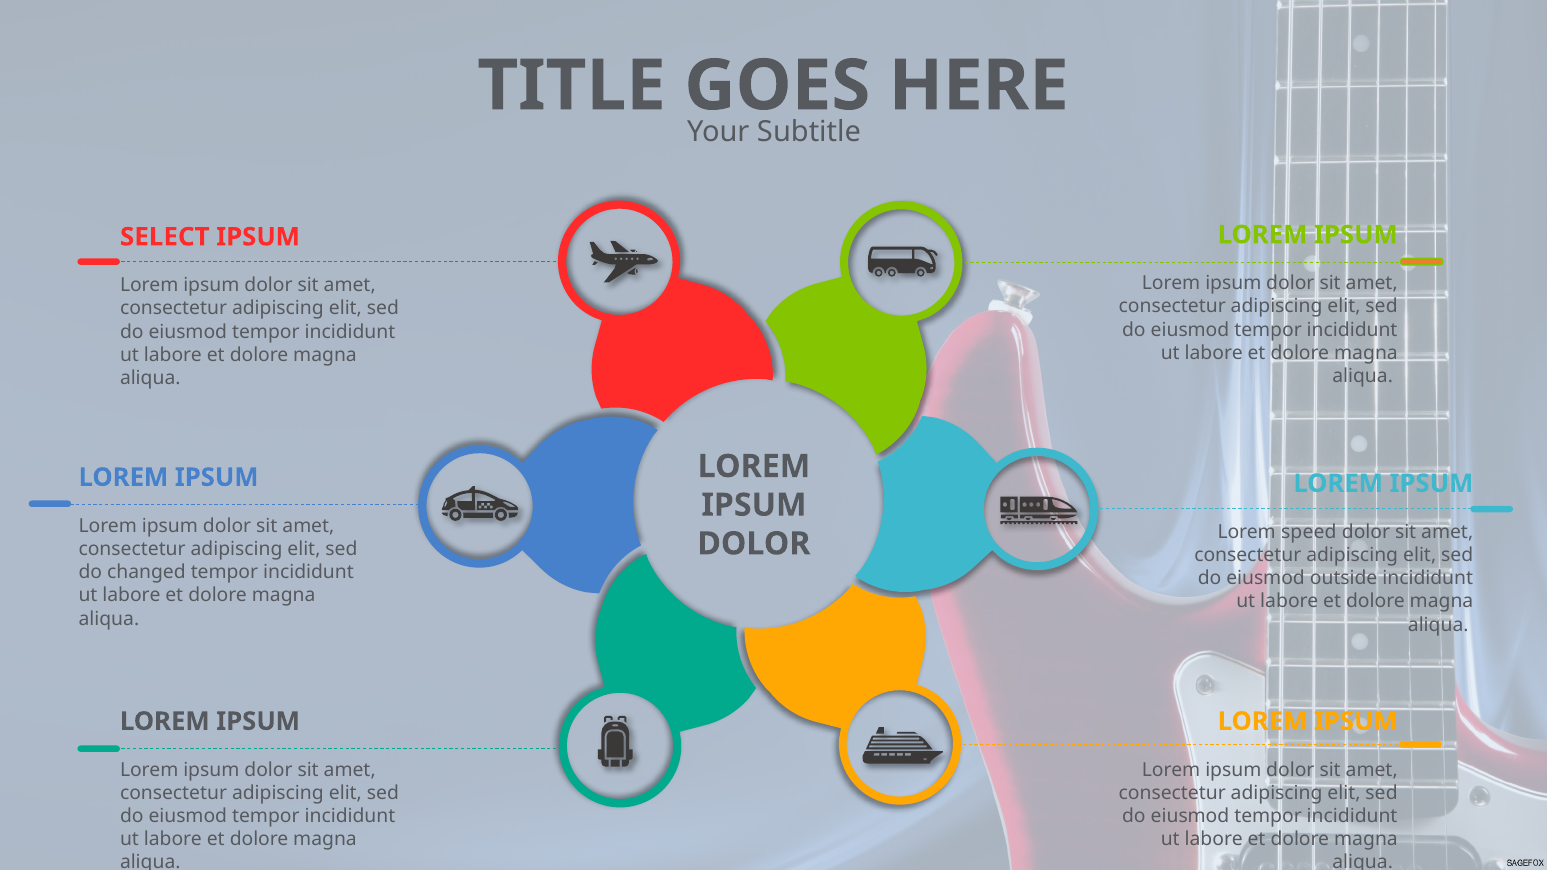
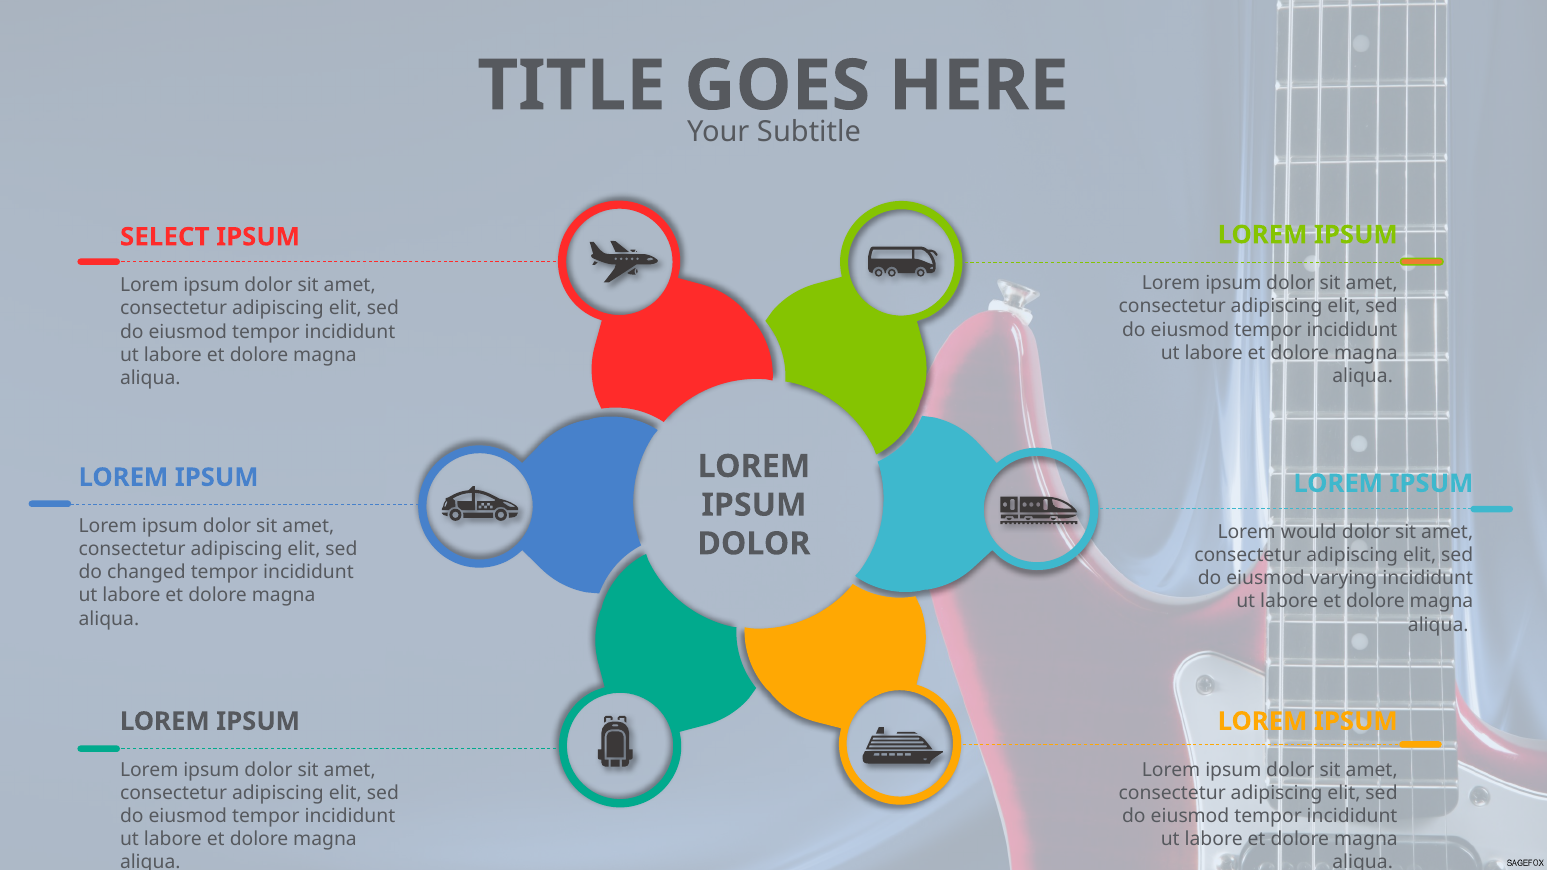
speed: speed -> would
outside: outside -> varying
